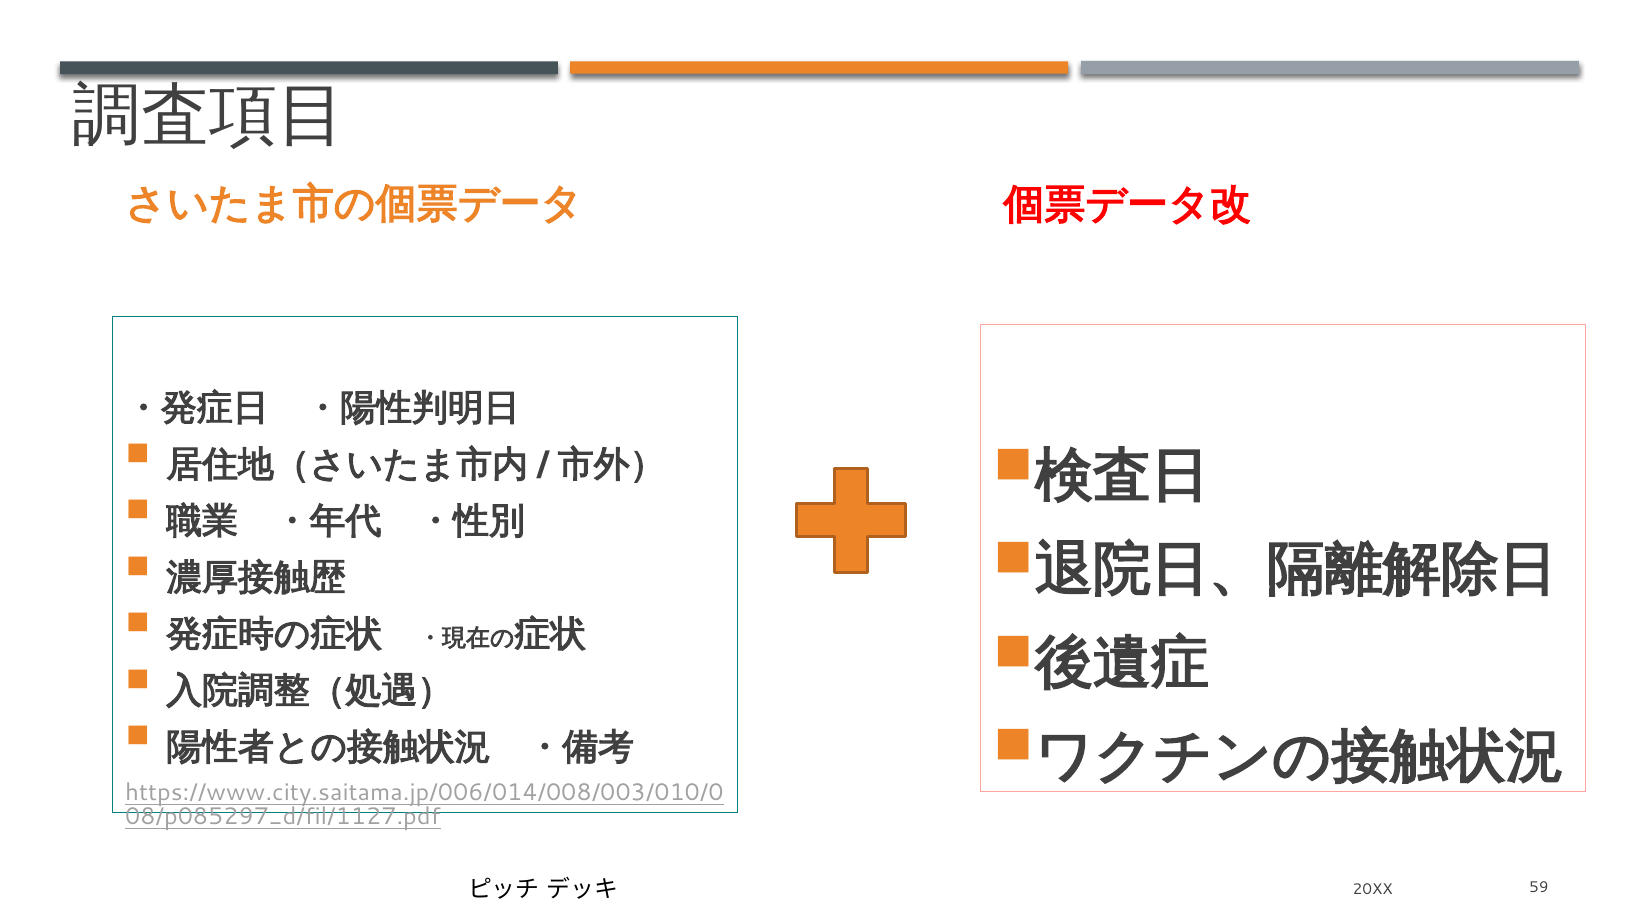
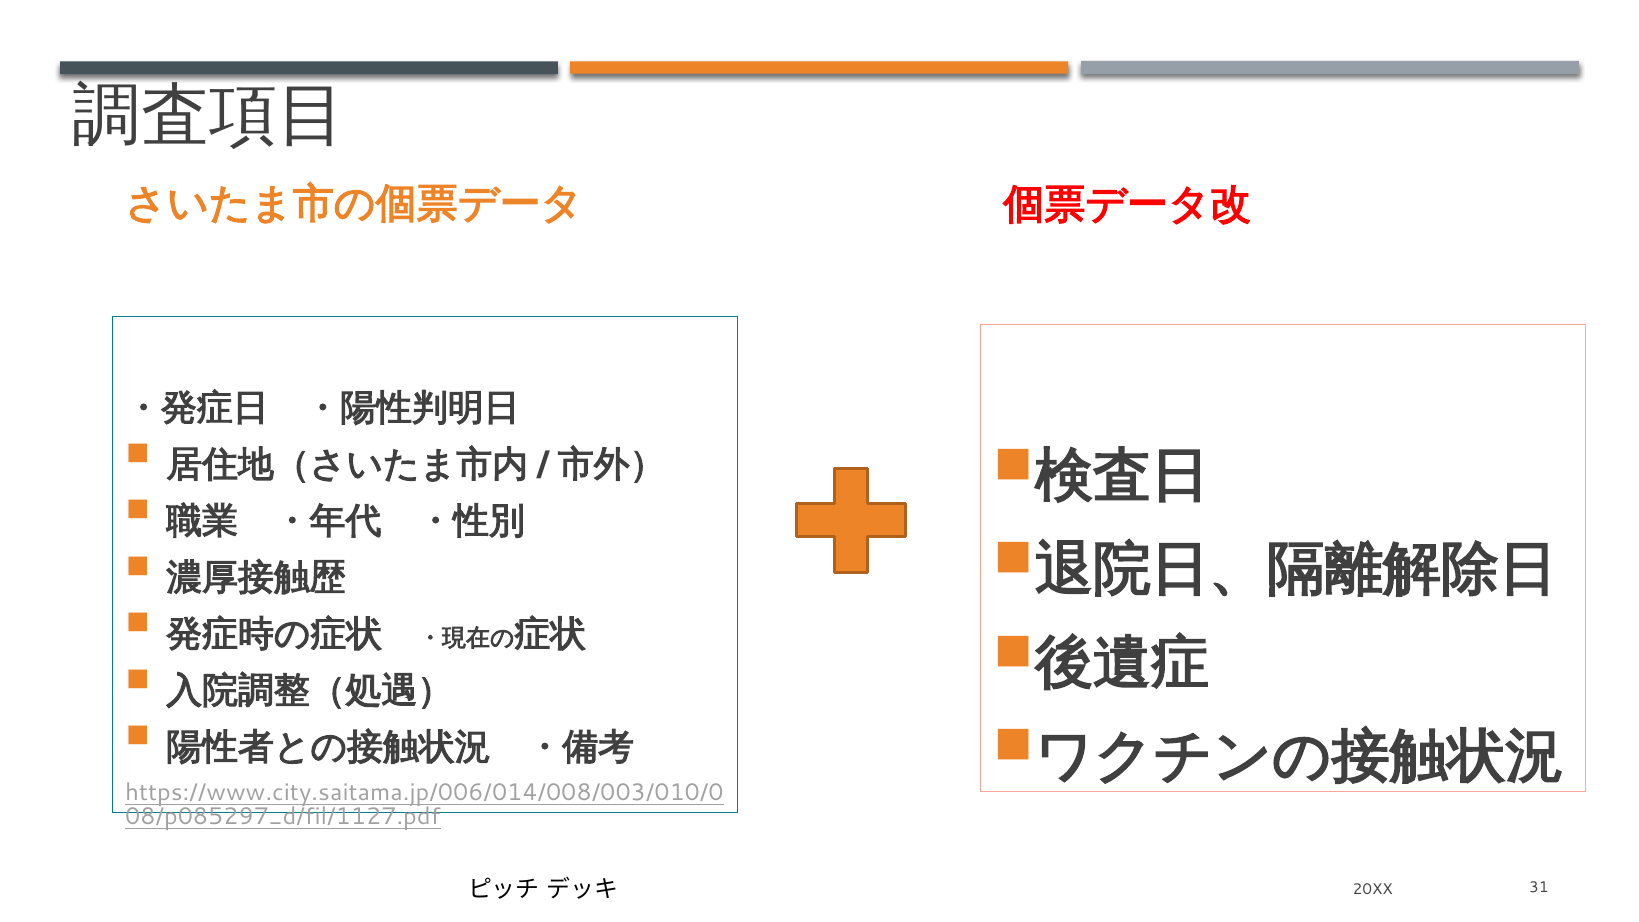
59: 59 -> 31
